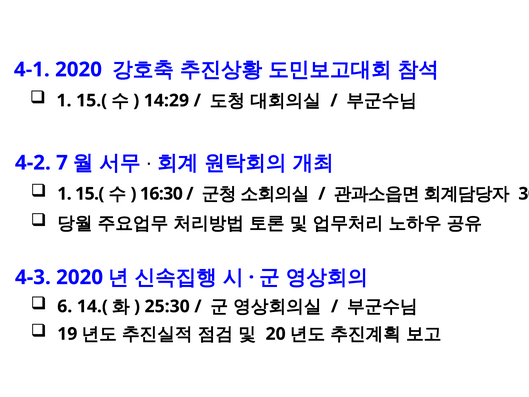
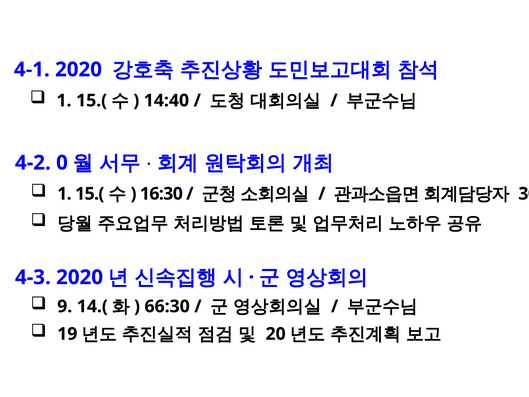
14:29: 14:29 -> 14:40
7: 7 -> 0
6: 6 -> 9
25:30: 25:30 -> 66:30
